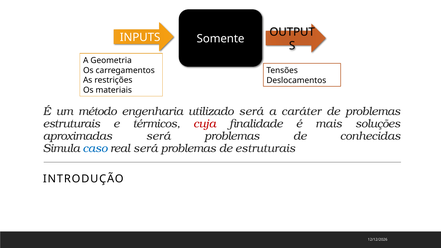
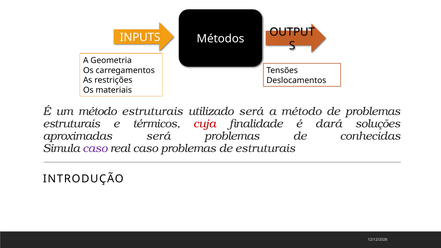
Somente: Somente -> Métodos
método engenharia: engenharia -> estruturais
a caráter: caráter -> método
mais: mais -> dará
caso at (95, 149) colour: blue -> purple
real será: será -> caso
